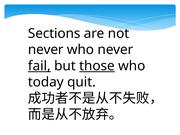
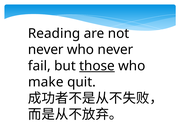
Sections: Sections -> Reading
fail underline: present -> none
today: today -> make
